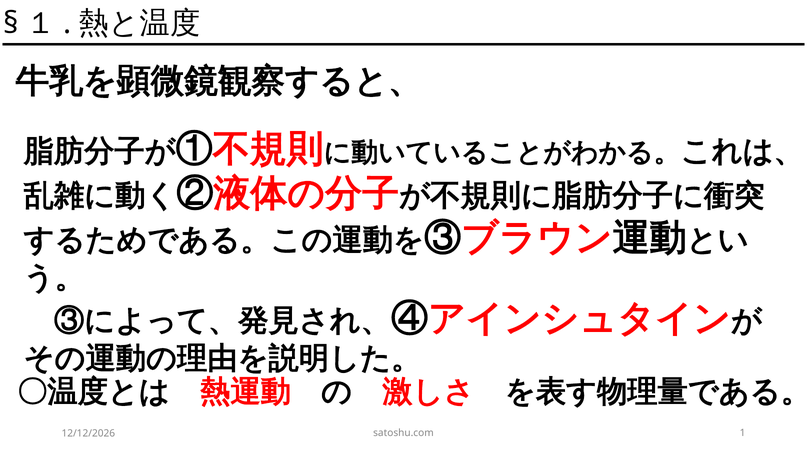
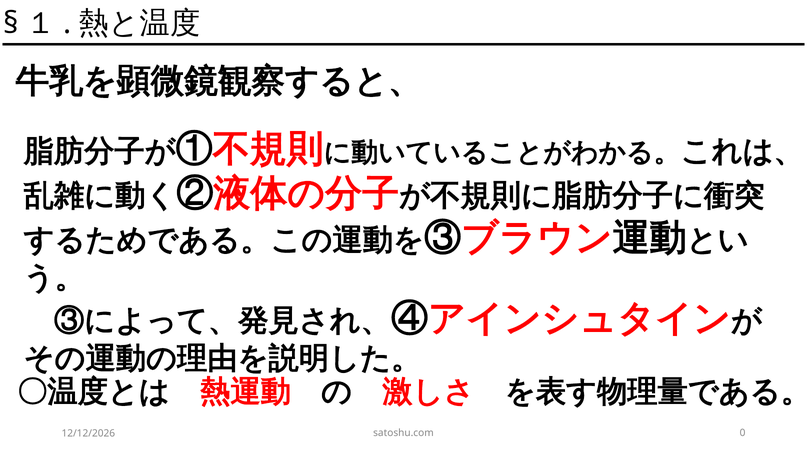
1: 1 -> 0
